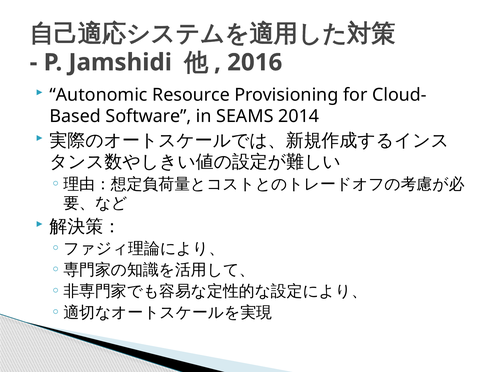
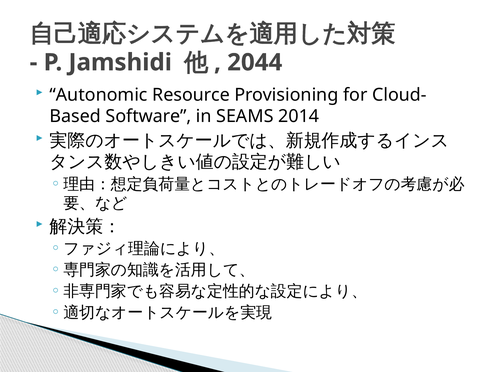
2016: 2016 -> 2044
